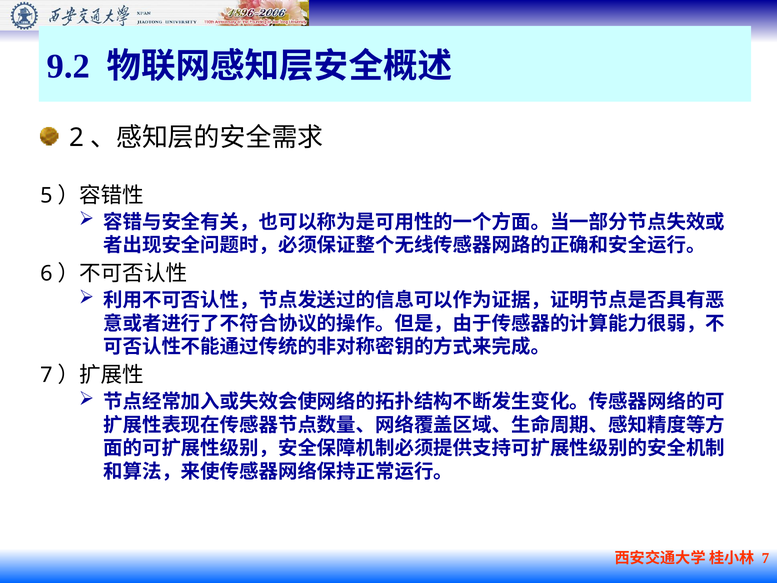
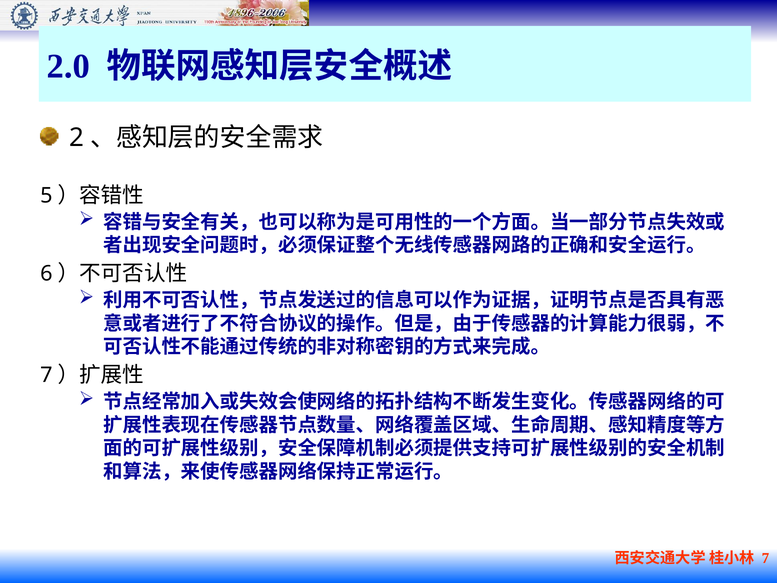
9.2: 9.2 -> 2.0
